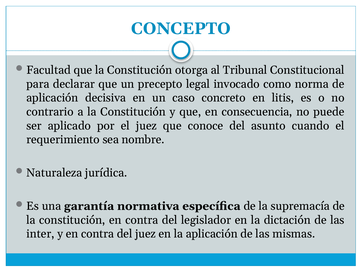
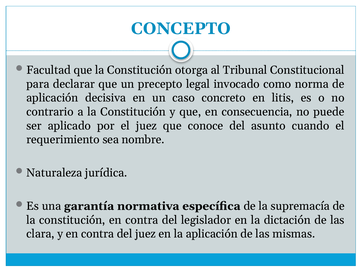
inter: inter -> clara
